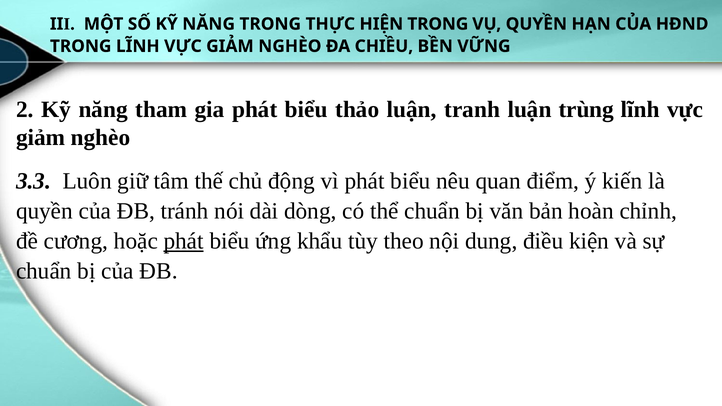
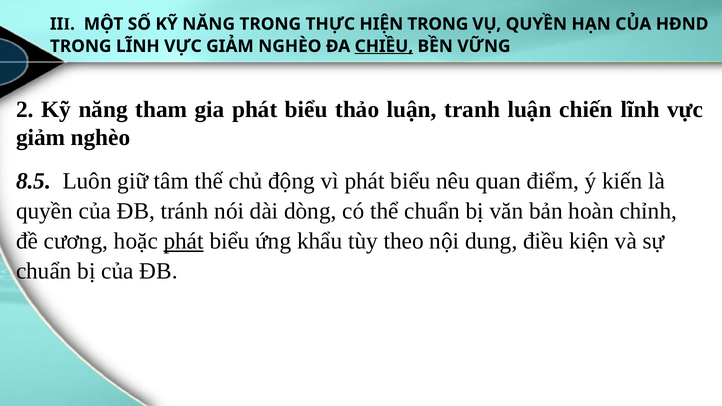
CHIỀU underline: none -> present
trùng: trùng -> chiến
3.3: 3.3 -> 8.5
